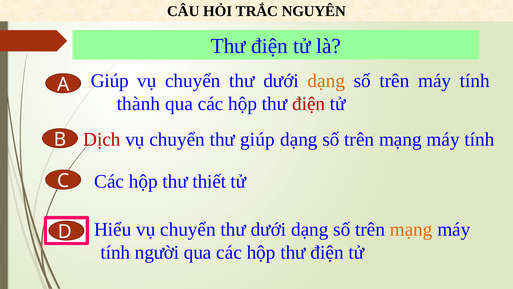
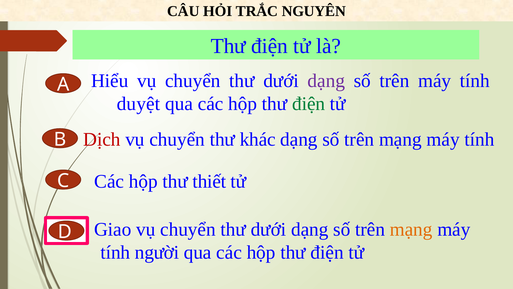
Giúp at (110, 81): Giúp -> Hiểu
dạng at (326, 81) colour: orange -> purple
thành: thành -> duyệt
điện at (309, 104) colour: red -> green
thư giúp: giúp -> khác
Hiểu: Hiểu -> Giao
